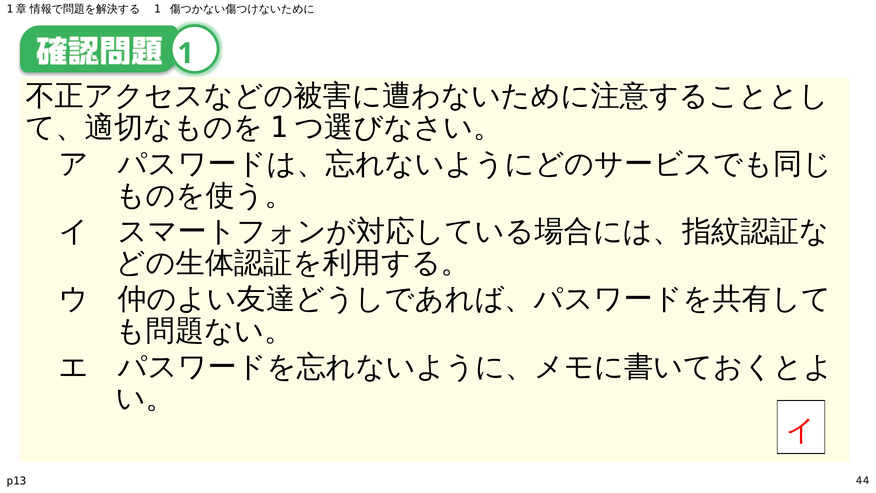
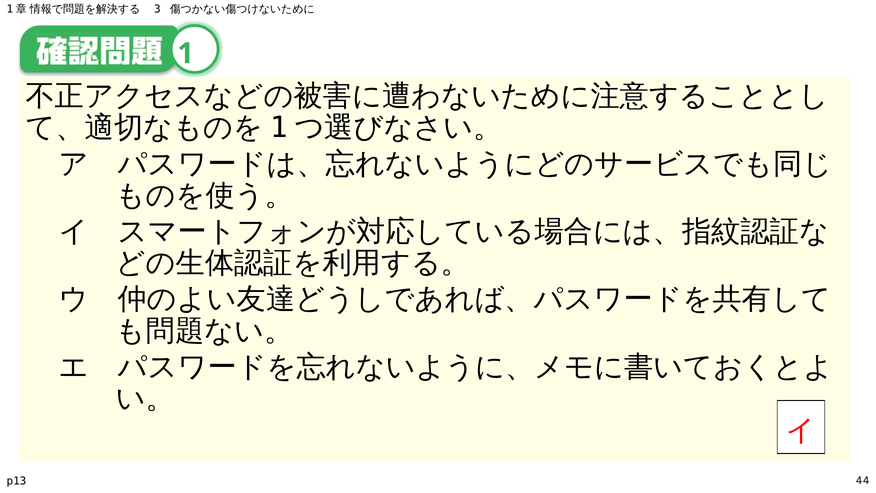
1 at (157, 9): 1 -> 3
